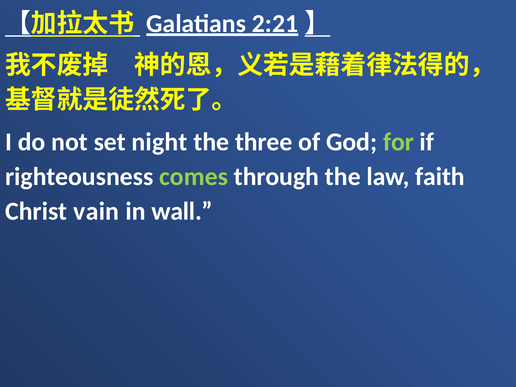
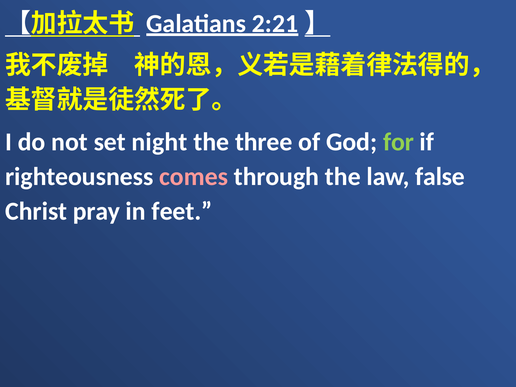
comes colour: light green -> pink
faith: faith -> false
vain: vain -> pray
wall: wall -> feet
